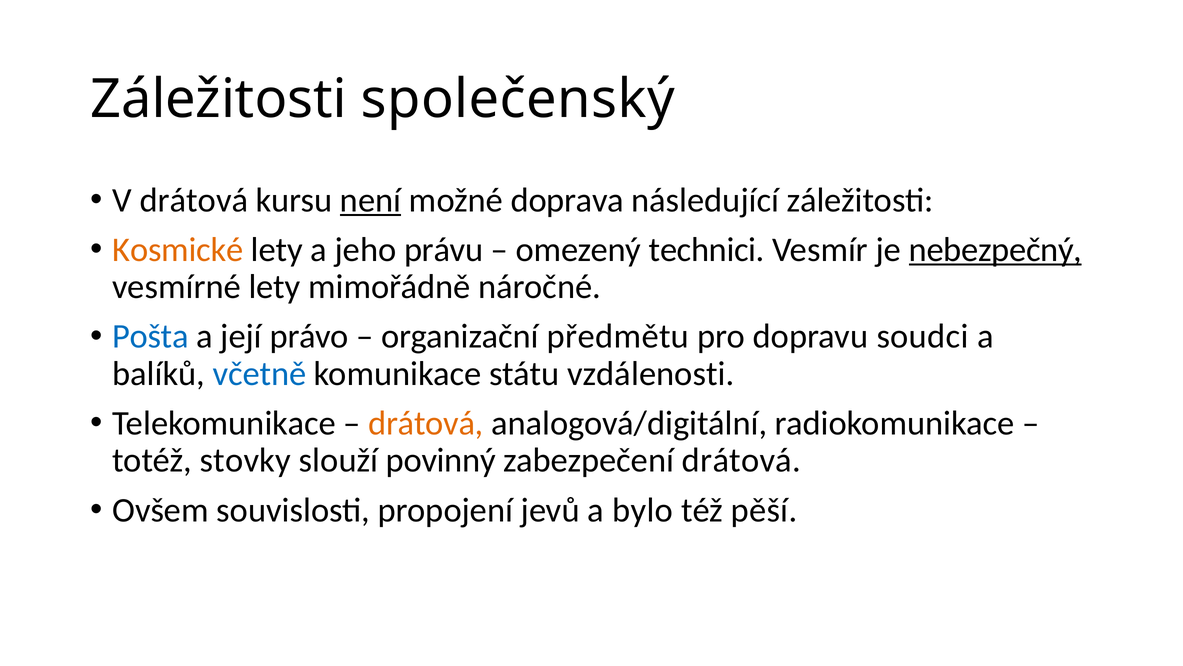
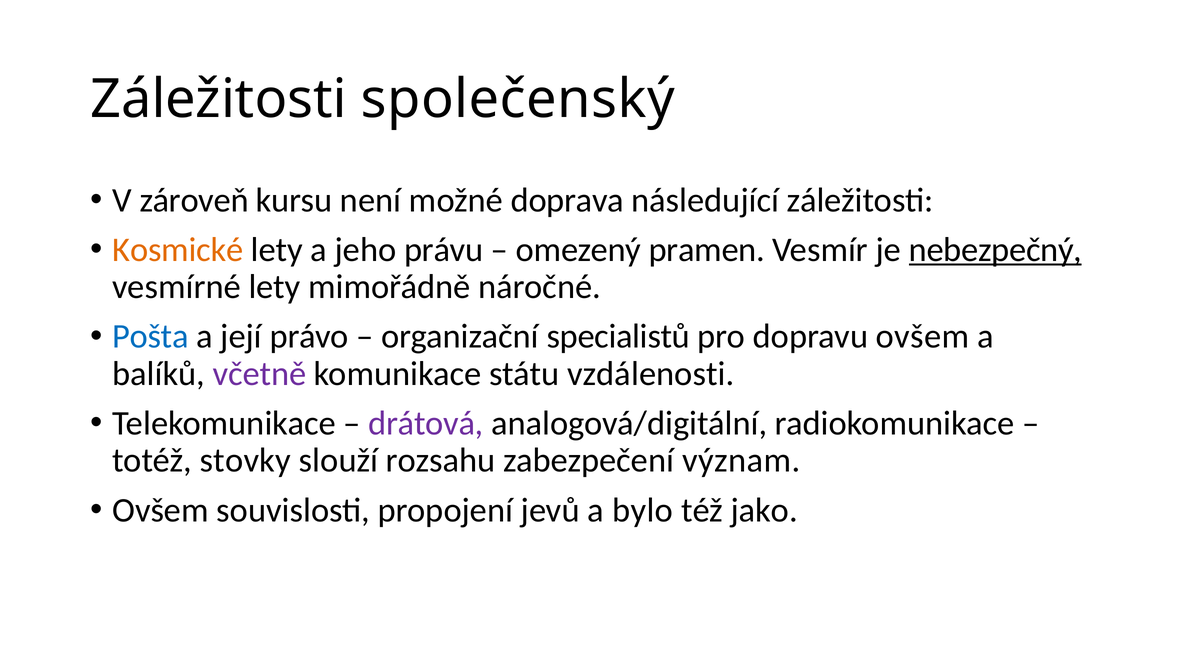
V drátová: drátová -> zároveň
není underline: present -> none
technici: technici -> pramen
předmětu: předmětu -> specialistů
dopravu soudci: soudci -> ovšem
včetně colour: blue -> purple
drátová at (426, 423) colour: orange -> purple
povinný: povinný -> rozsahu
zabezpečení drátová: drátová -> význam
pěší: pěší -> jako
